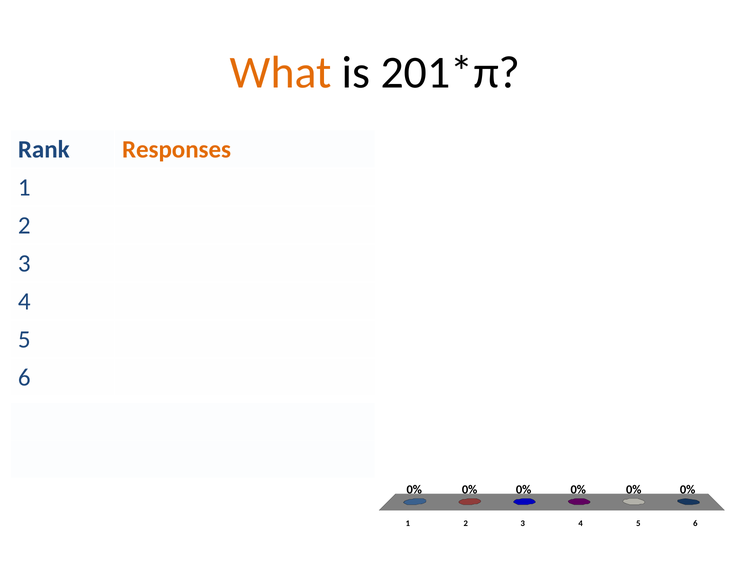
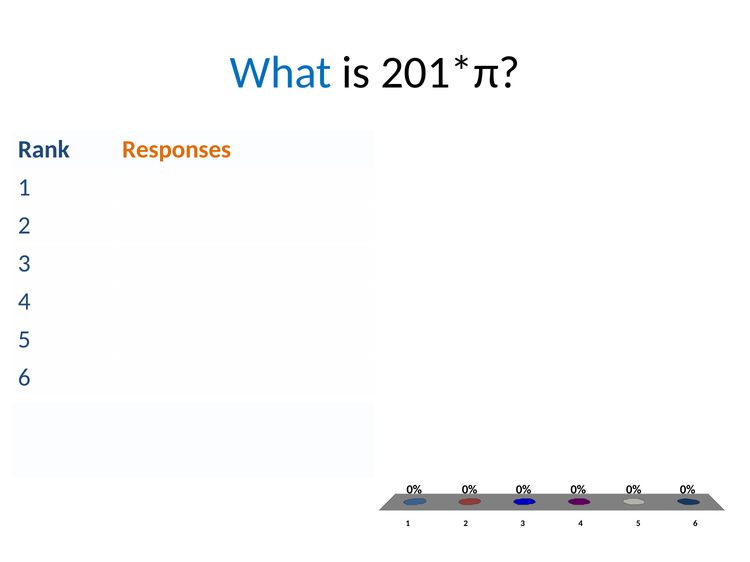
What colour: orange -> blue
